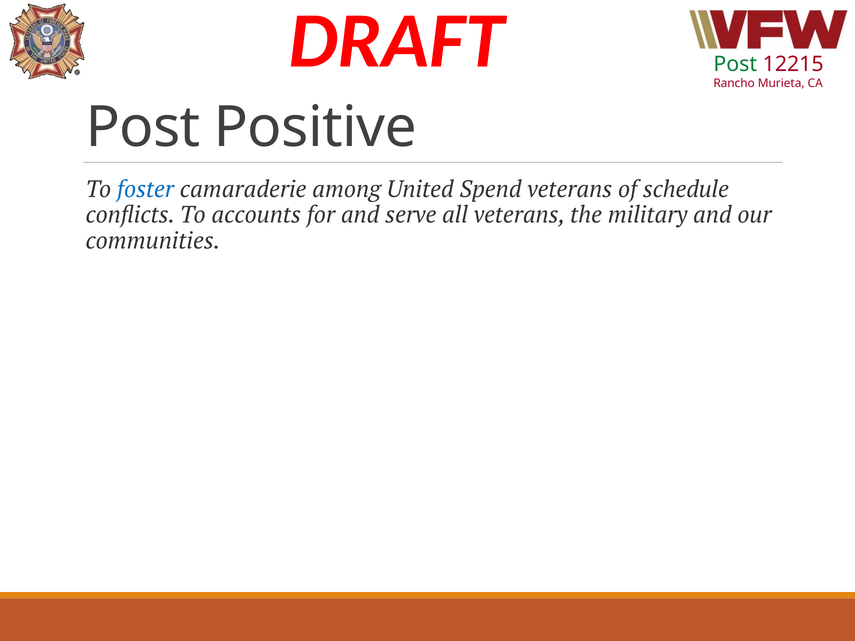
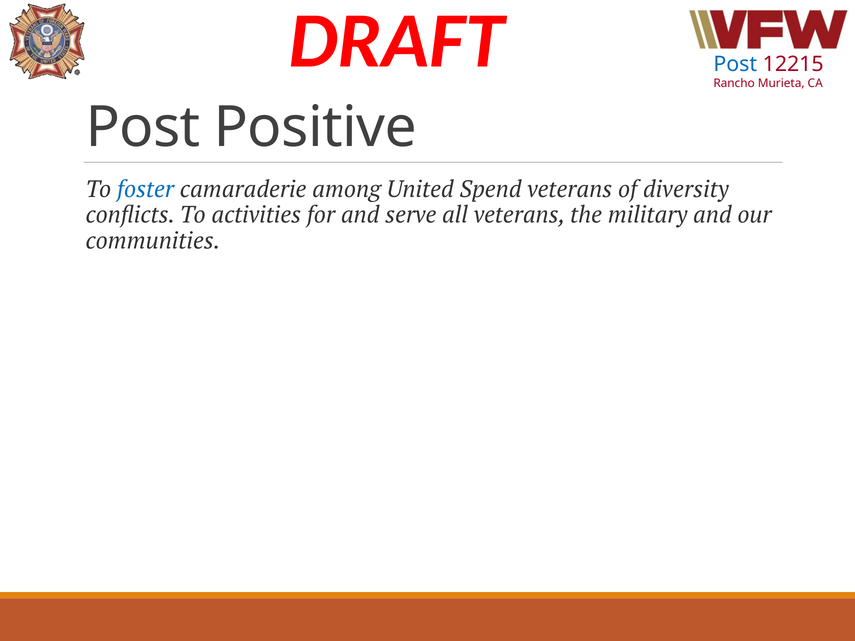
Post at (735, 64) colour: green -> blue
schedule: schedule -> diversity
accounts: accounts -> activities
